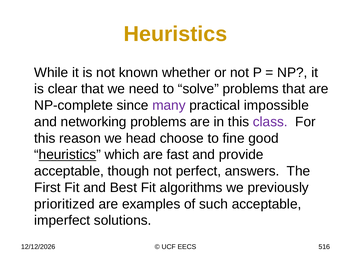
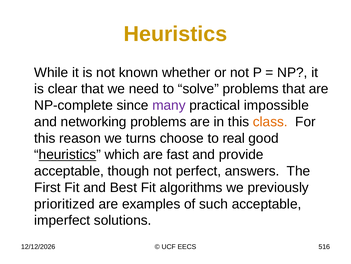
class colour: purple -> orange
head: head -> turns
fine: fine -> real
